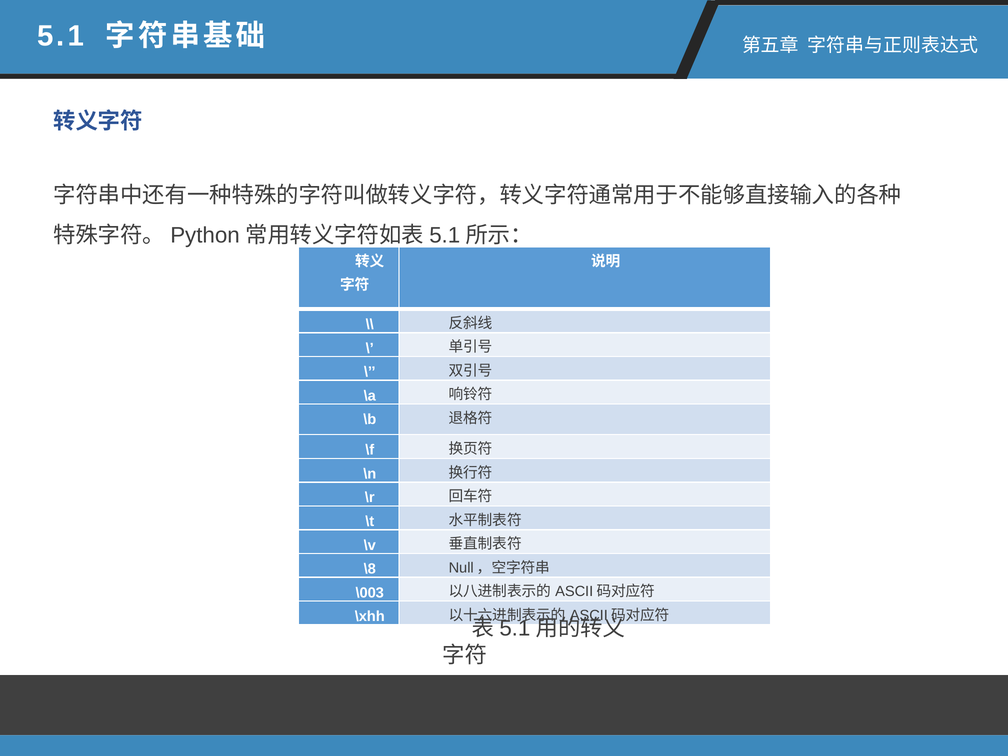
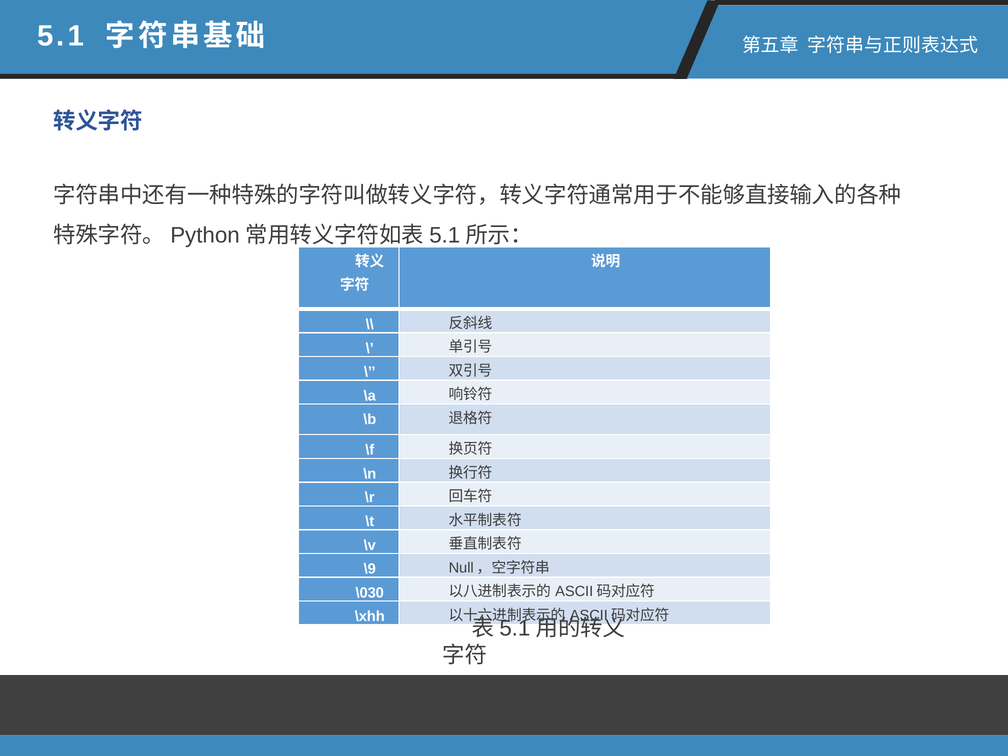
\8: \8 -> \9
\003: \003 -> \030
